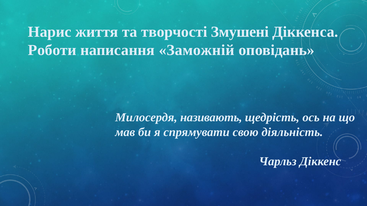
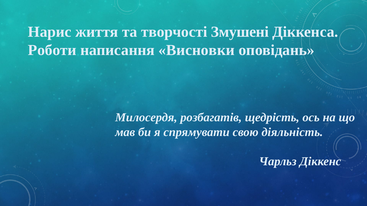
Заможній: Заможній -> Висновки
називають: називають -> розбагатів
